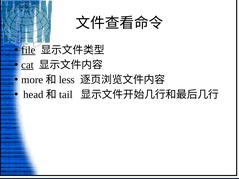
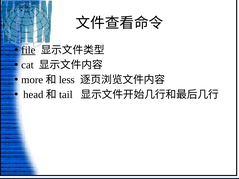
cat underline: present -> none
